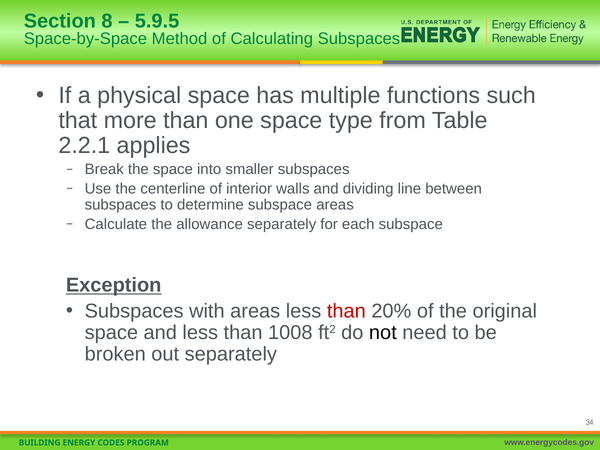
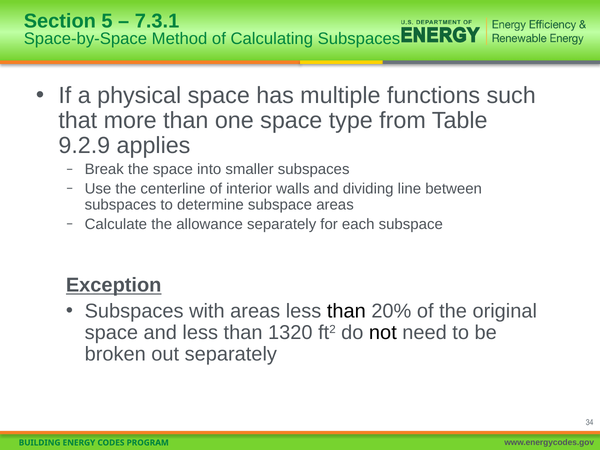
8: 8 -> 5
5.9.5: 5.9.5 -> 7.3.1
2.2.1: 2.2.1 -> 9.2.9
than at (346, 311) colour: red -> black
1008: 1008 -> 1320
